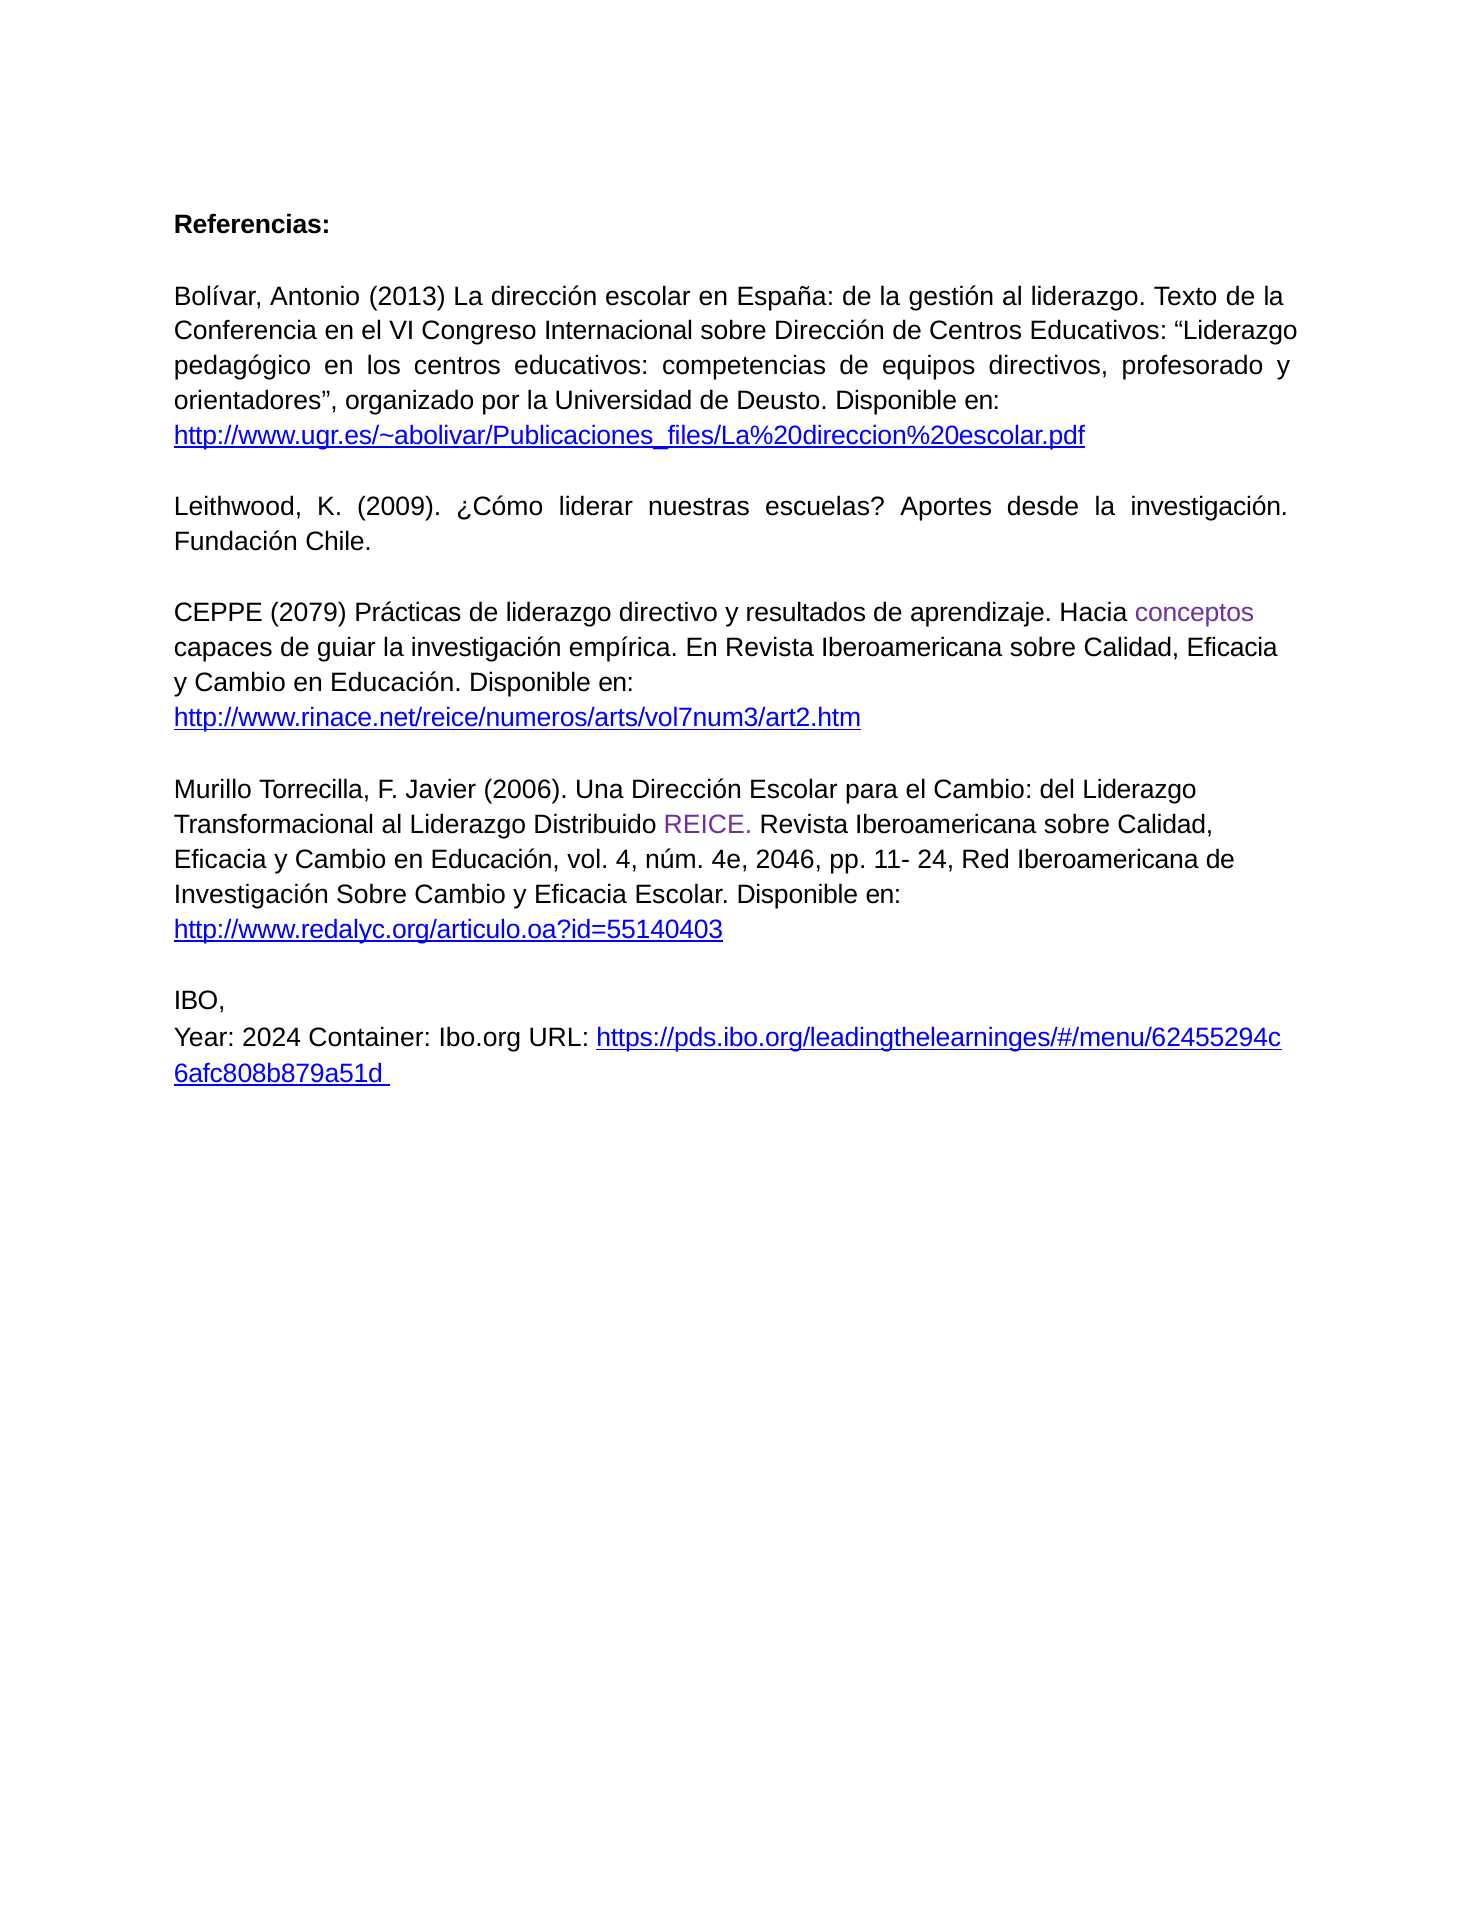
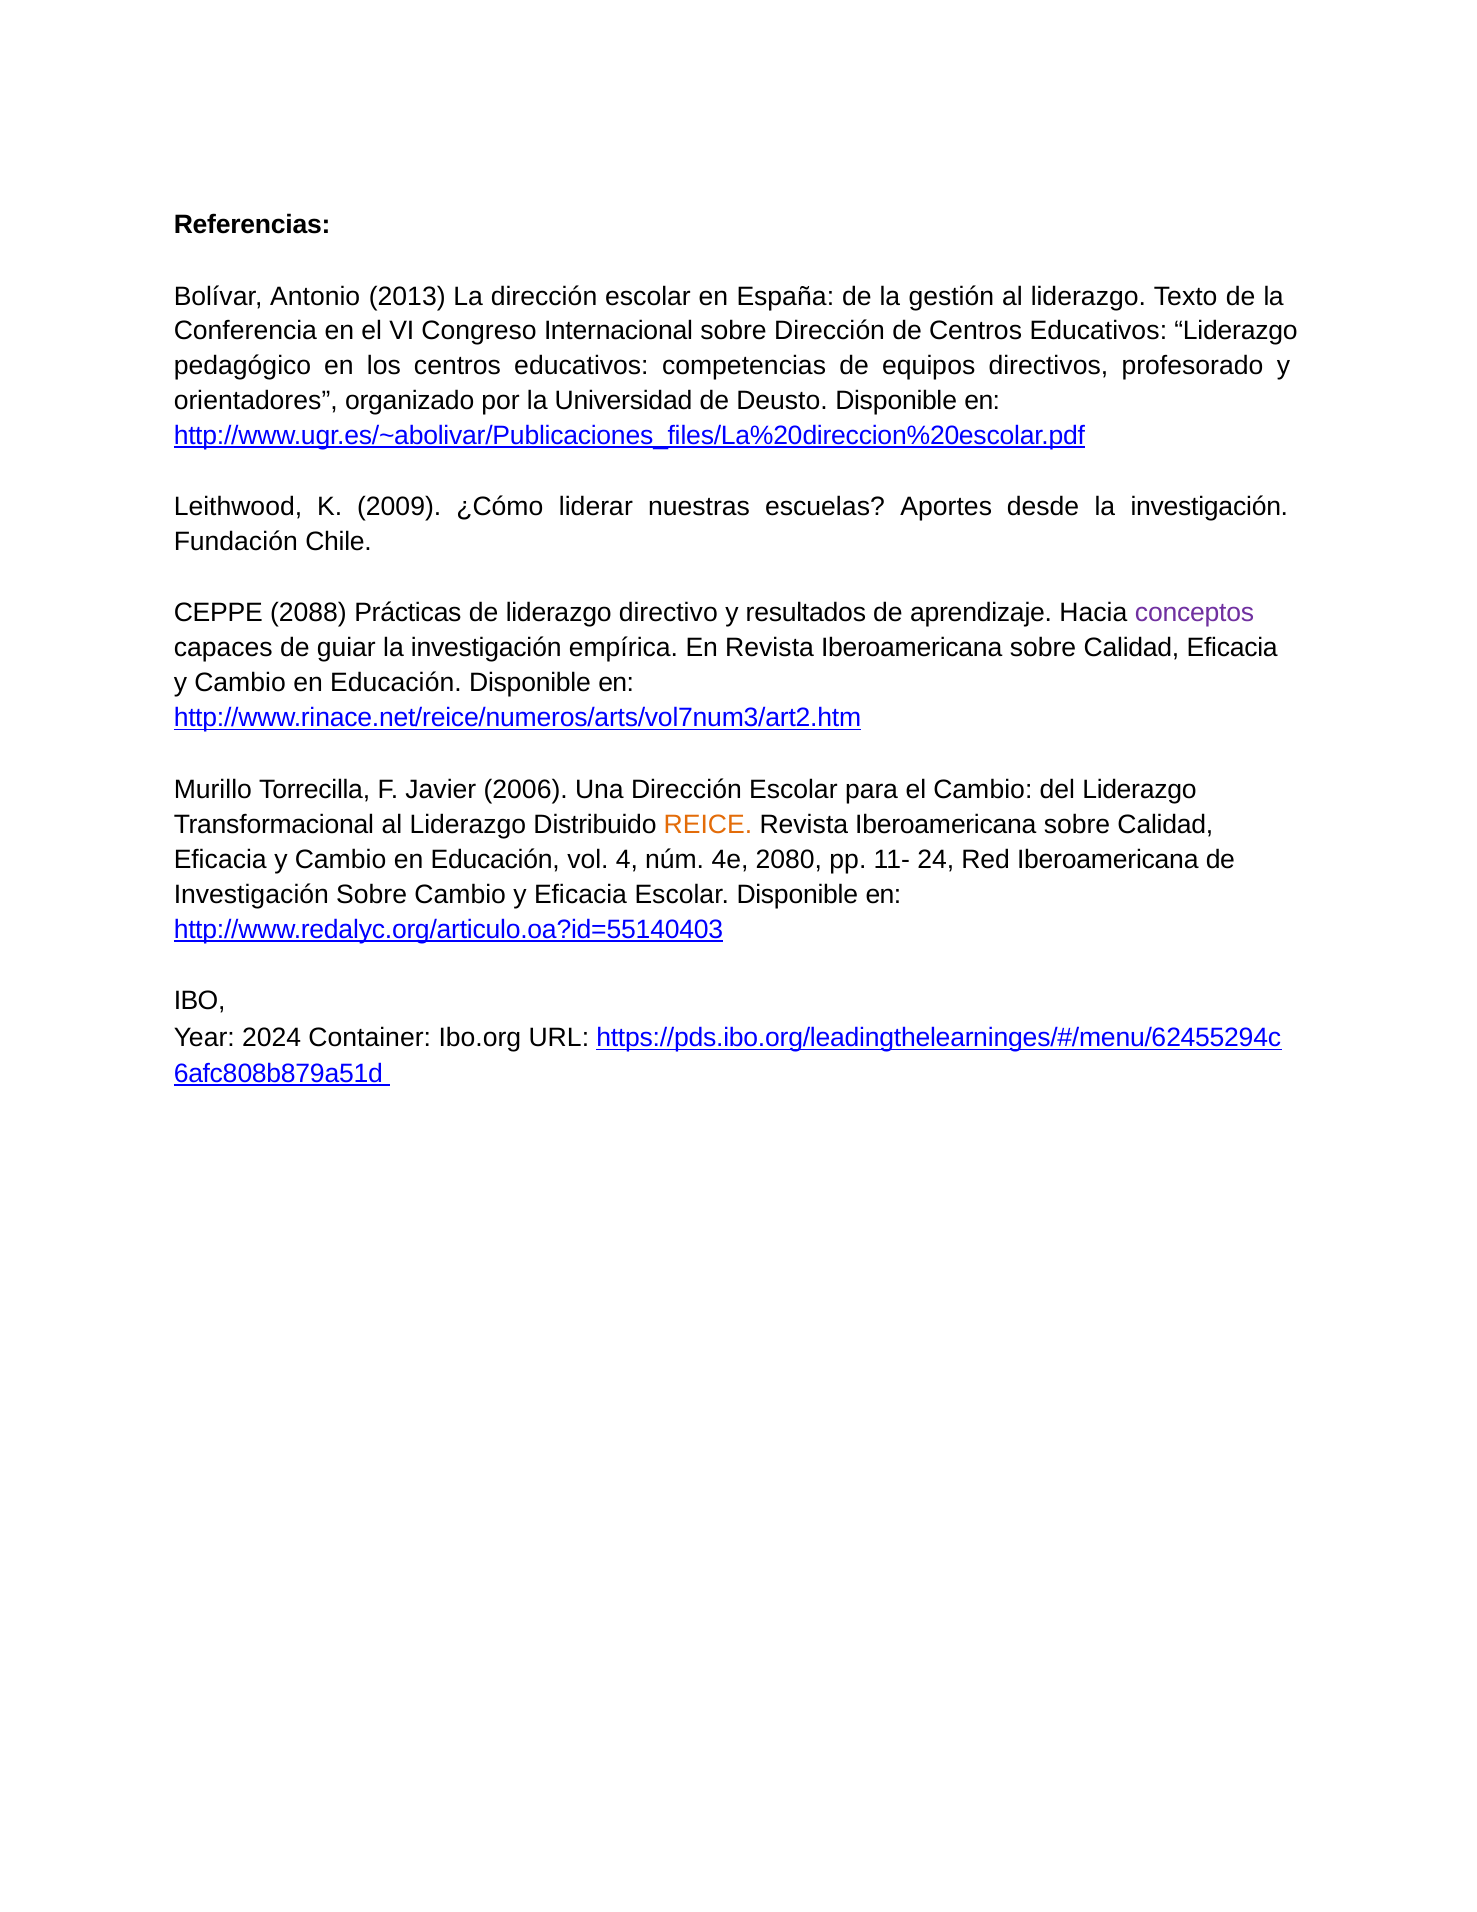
2079: 2079 -> 2088
REICE colour: purple -> orange
2046: 2046 -> 2080
